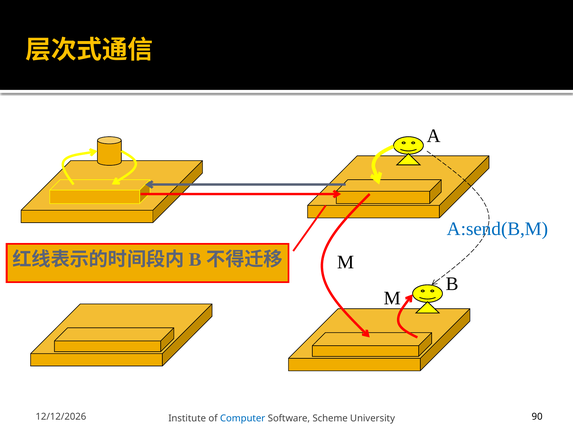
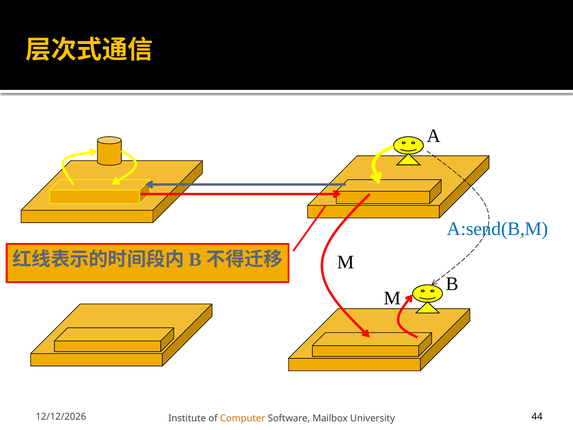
Computer colour: blue -> orange
Scheme: Scheme -> Mailbox
90: 90 -> 44
